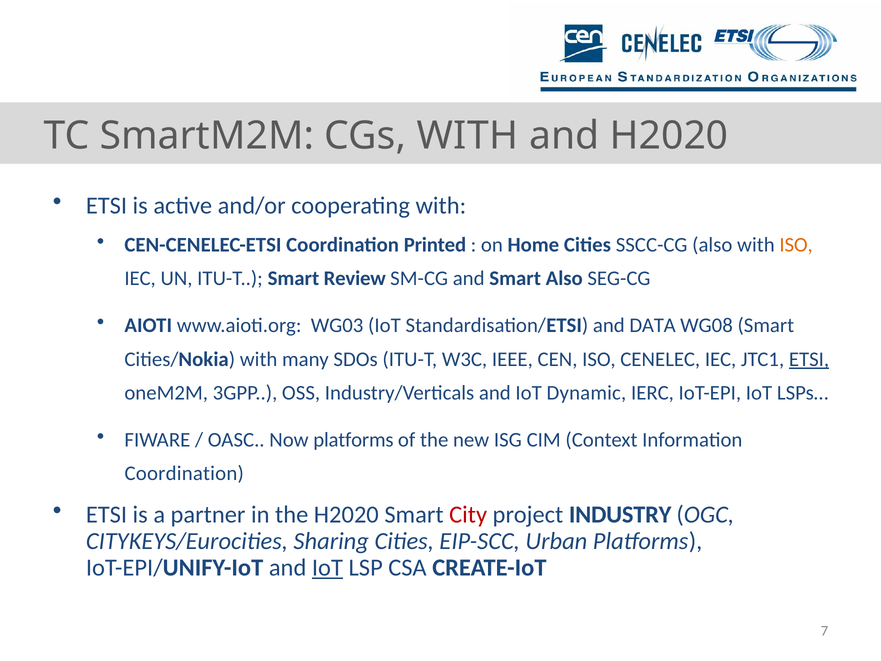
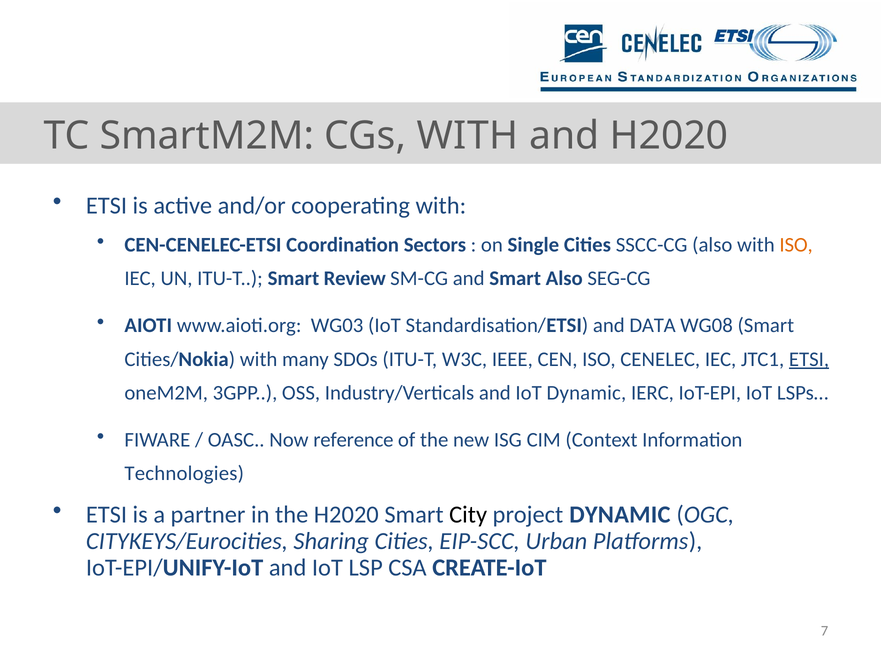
Printed: Printed -> Sectors
Home: Home -> Single
Now platforms: platforms -> reference
Coordination at (184, 473): Coordination -> Technologies
City colour: red -> black
project INDUSTRY: INDUSTRY -> DYNAMIC
IoT at (327, 567) underline: present -> none
